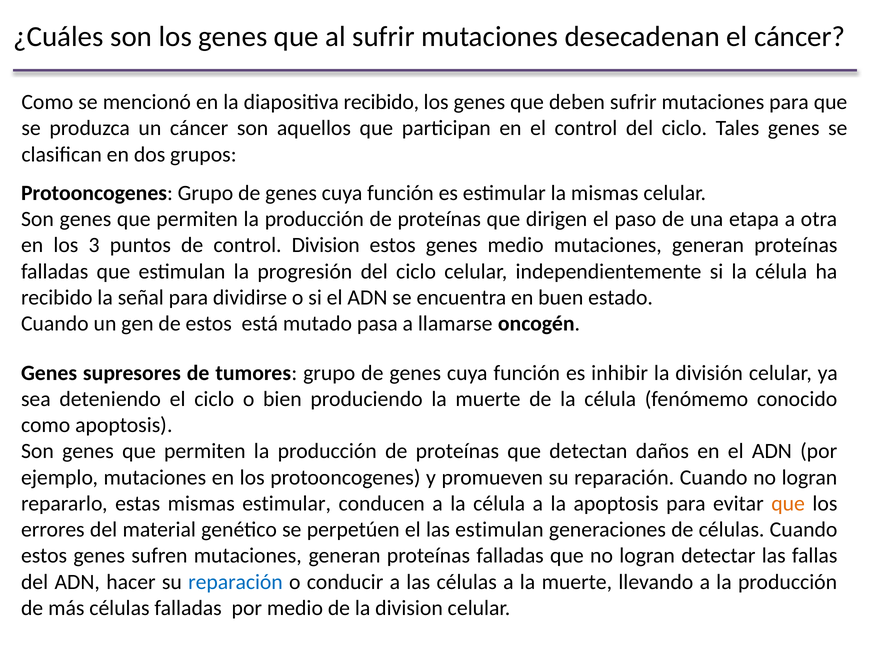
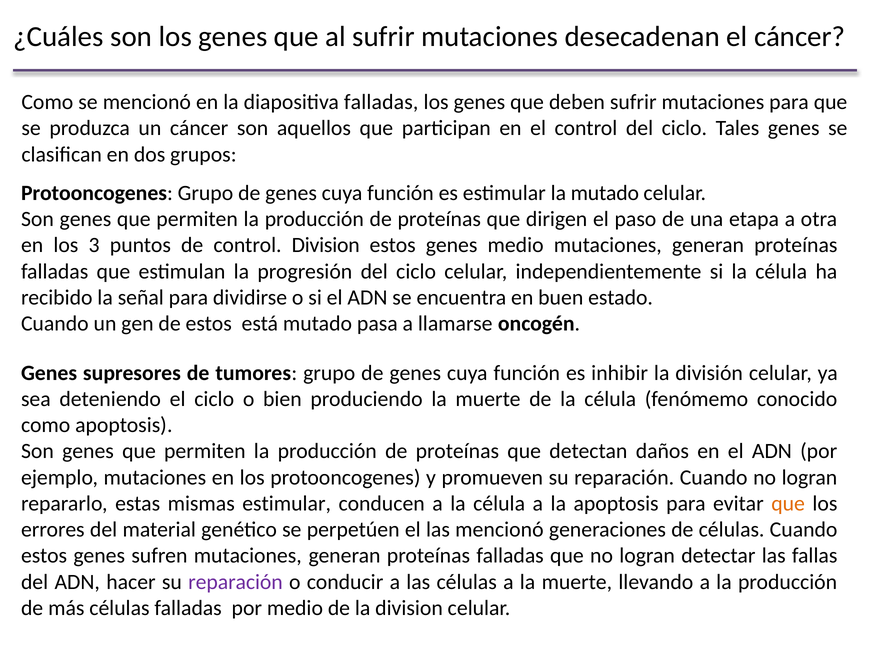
diapositiva recibido: recibido -> falladas
la mismas: mismas -> mutado
las estimulan: estimulan -> mencionó
reparación at (235, 581) colour: blue -> purple
